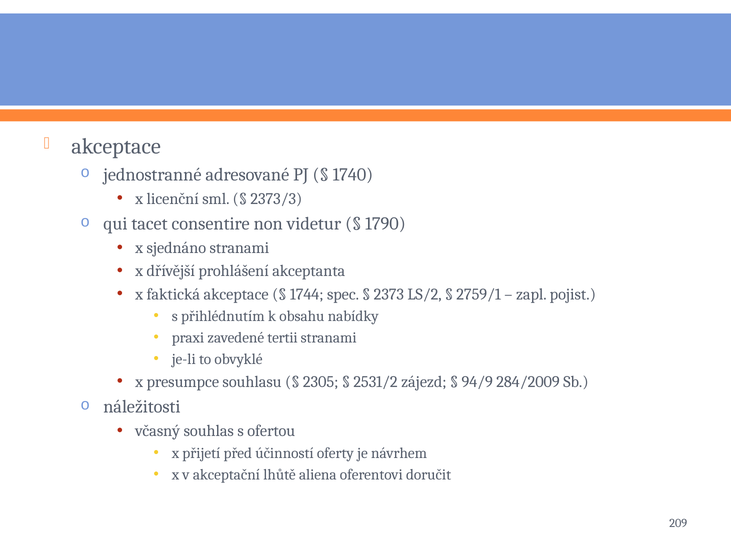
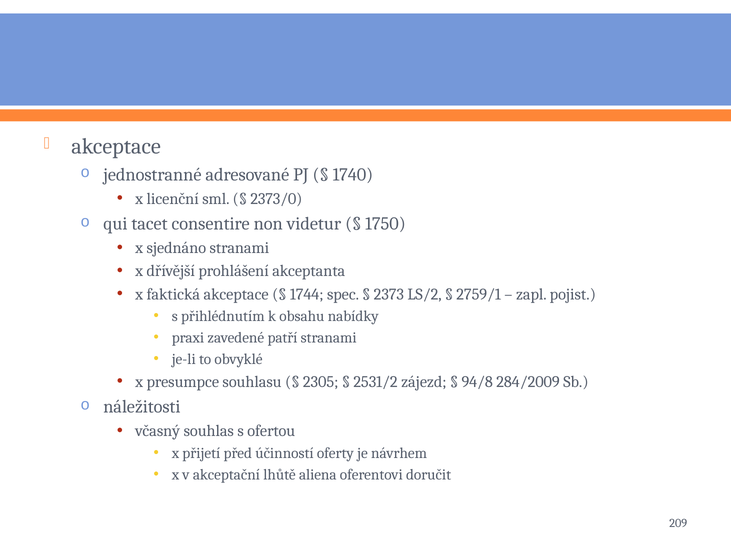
2373/3: 2373/3 -> 2373/0
1790: 1790 -> 1750
tertii: tertii -> patří
94/9: 94/9 -> 94/8
